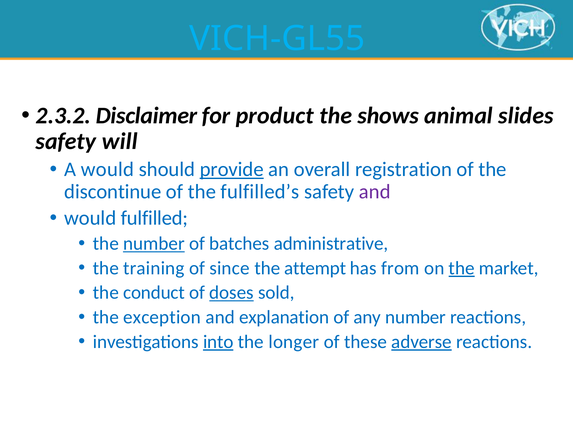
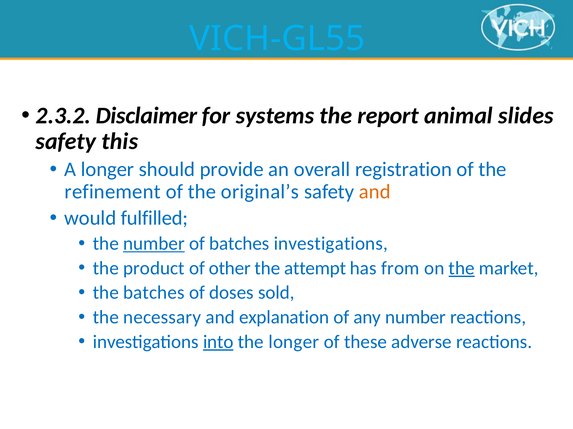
product: product -> systems
shows: shows -> report
will: will -> this
A would: would -> longer
provide underline: present -> none
discontinue: discontinue -> refinement
fulfilled’s: fulfilled’s -> original’s
and at (375, 192) colour: purple -> orange
batches administrative: administrative -> investigations
training: training -> product
since: since -> other
the conduct: conduct -> batches
doses underline: present -> none
exception: exception -> necessary
adverse underline: present -> none
